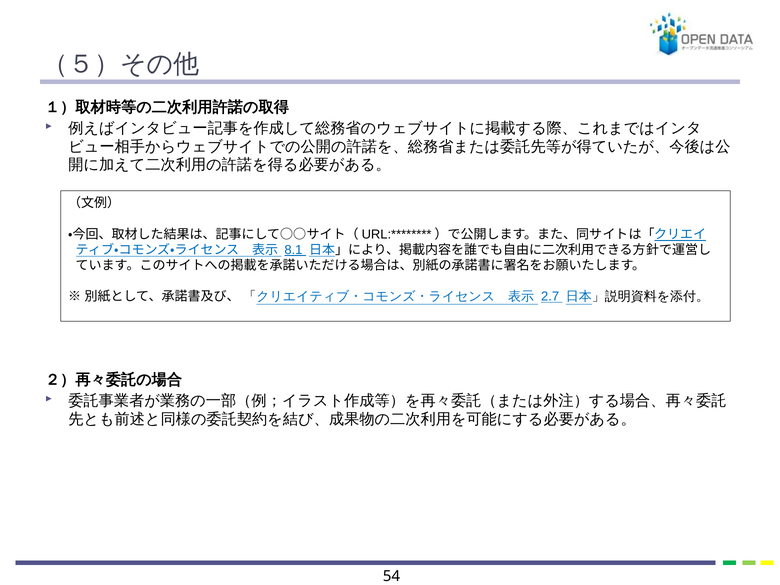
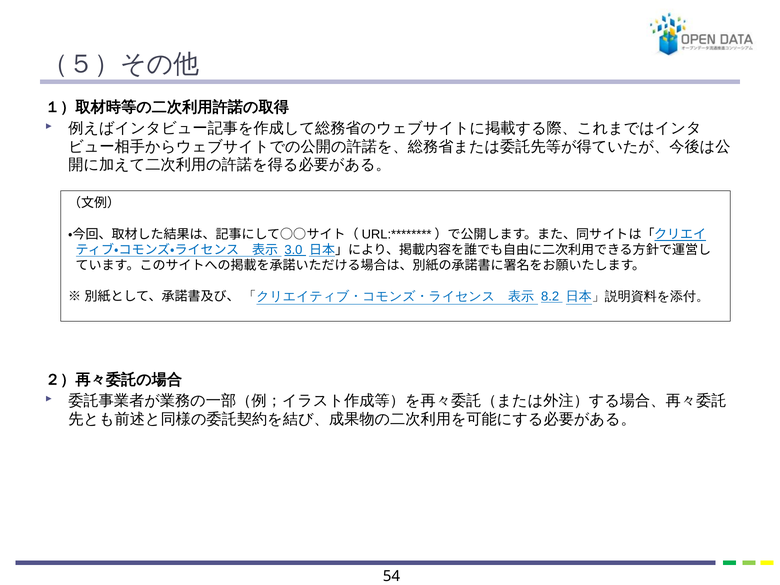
8.1: 8.1 -> 3.0
2.7: 2.7 -> 8.2
